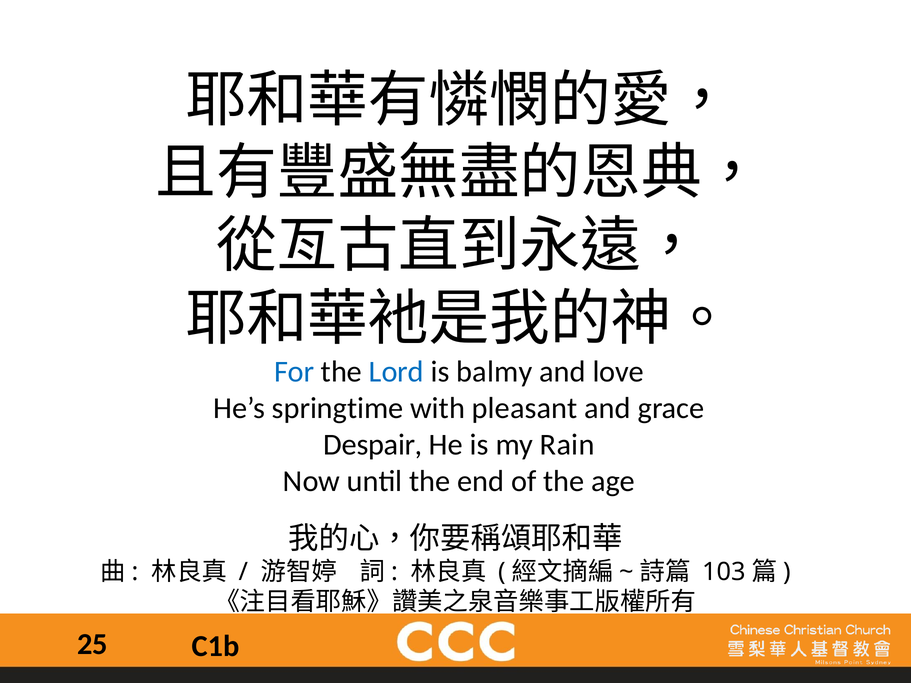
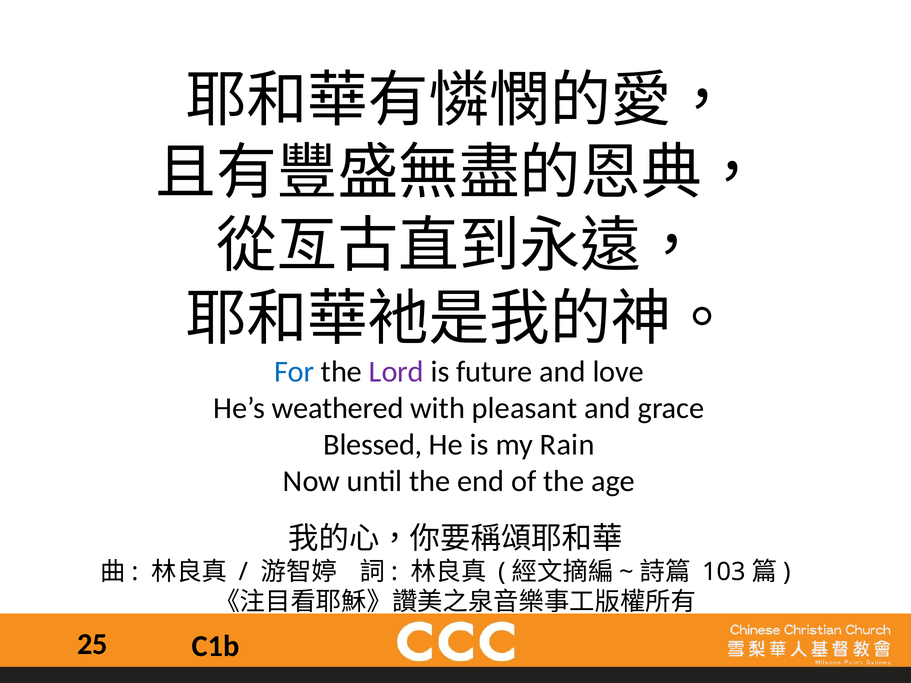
Lord colour: blue -> purple
balmy: balmy -> future
springtime: springtime -> weathered
Despair: Despair -> Blessed
